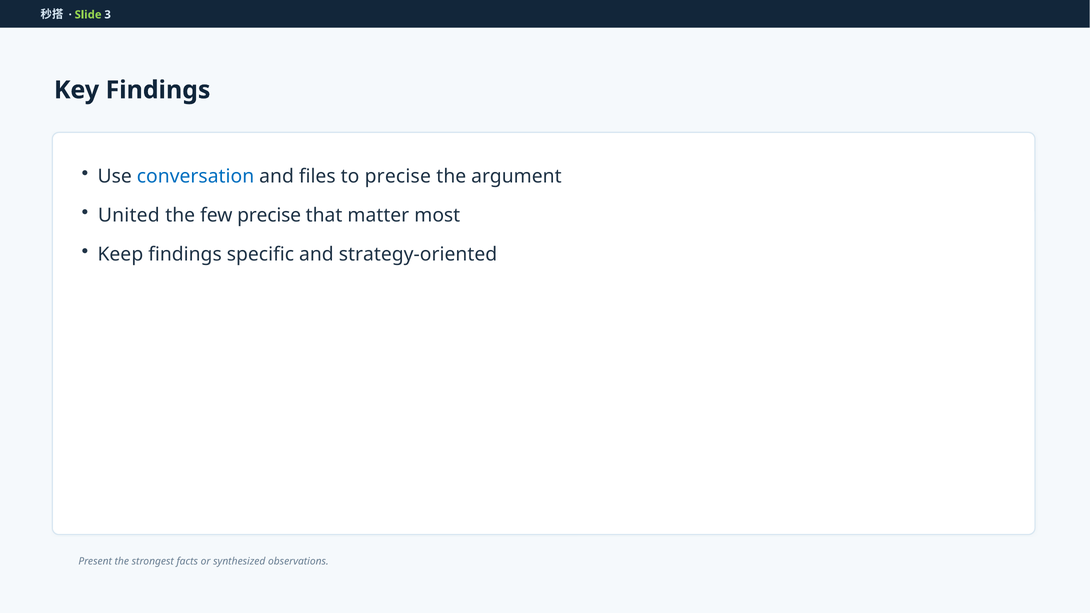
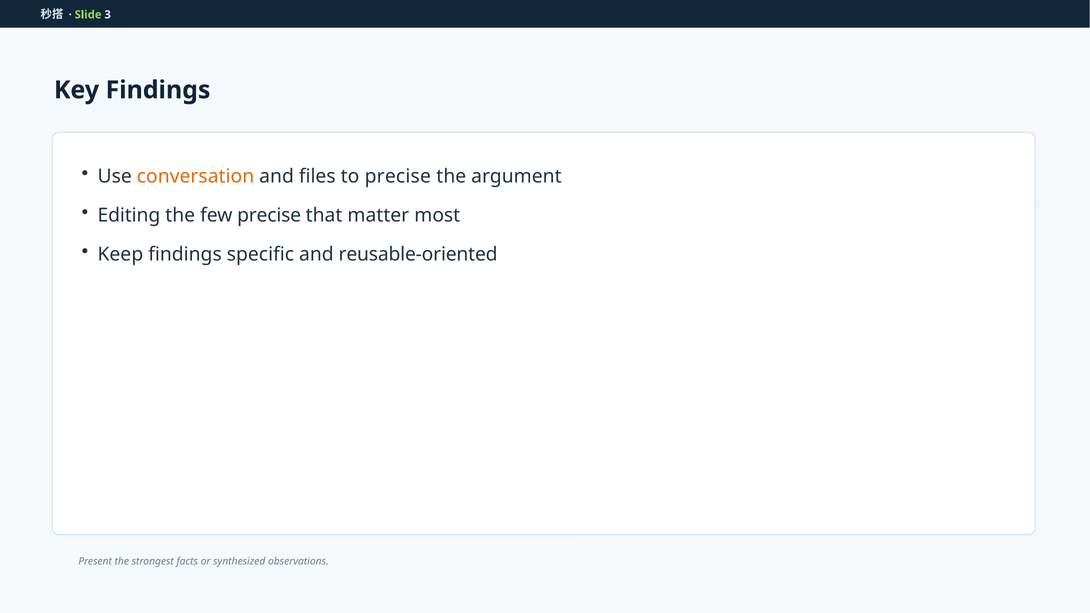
conversation colour: blue -> orange
United: United -> Editing
strategy-oriented: strategy-oriented -> reusable-oriented
